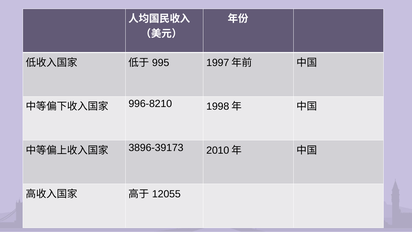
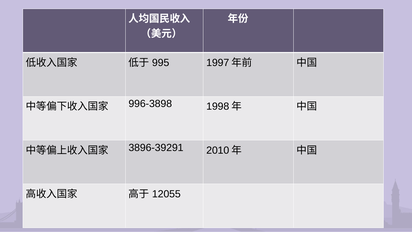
996-8210: 996-8210 -> 996-3898
3896-39173: 3896-39173 -> 3896-39291
